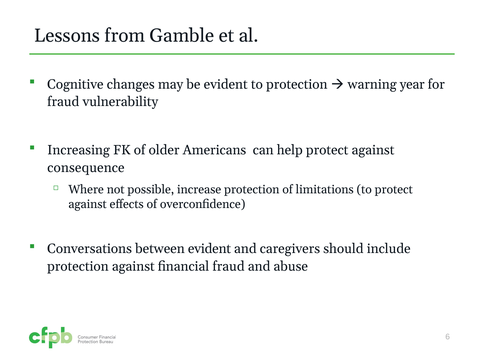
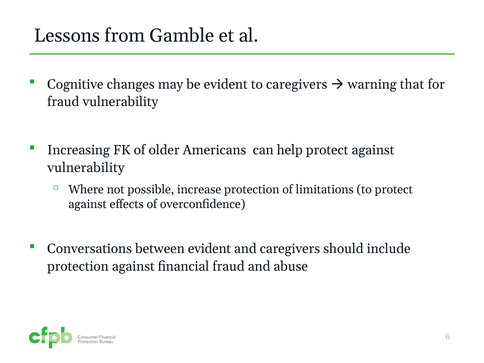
to protection: protection -> caregivers
year: year -> that
consequence at (86, 168): consequence -> vulnerability
